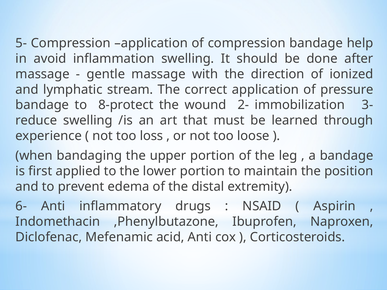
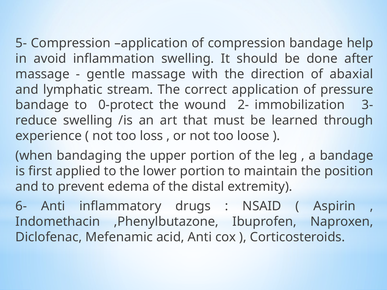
ionized: ionized -> abaxial
8-protect: 8-protect -> 0-protect
